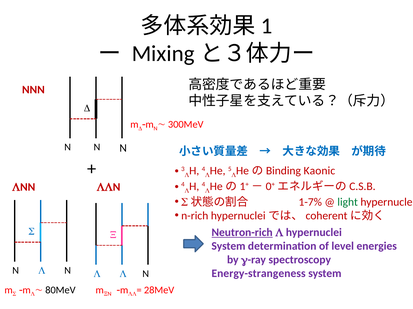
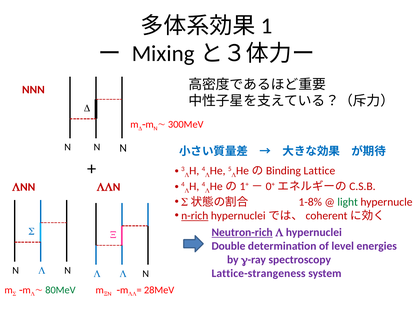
Kaonic: Kaonic -> Lattice
1-7%: 1-7% -> 1-8%
n-rich underline: none -> present
System at (228, 247): System -> Double
Energy-strangeness: Energy-strangeness -> Lattice-strangeness
80MeV colour: black -> green
